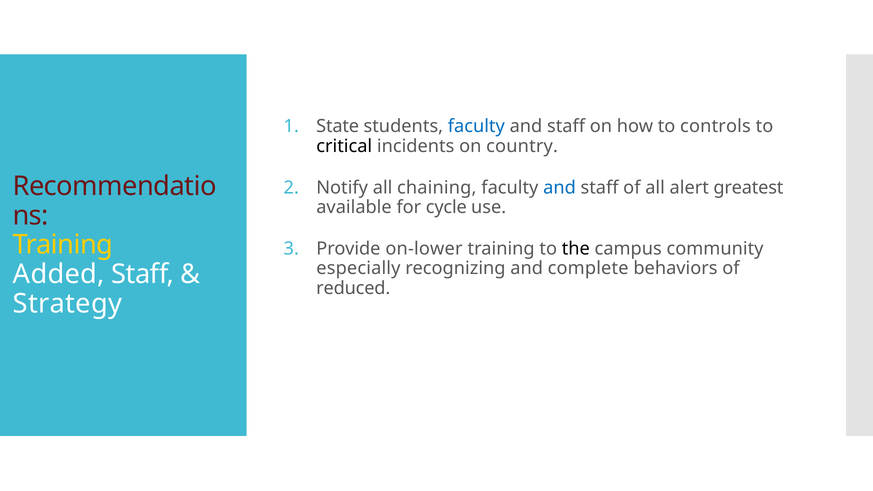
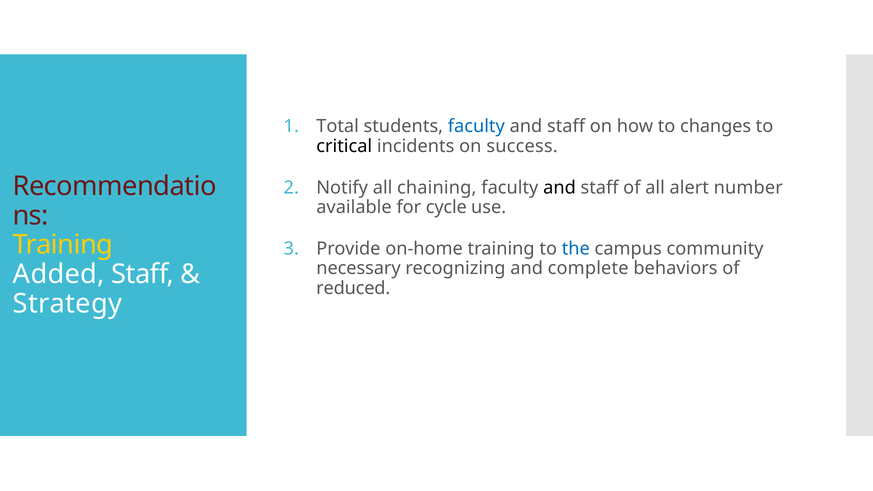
State: State -> Total
controls: controls -> changes
country: country -> success
and at (560, 188) colour: blue -> black
greatest: greatest -> number
on-lower: on-lower -> on-home
the colour: black -> blue
especially: especially -> necessary
